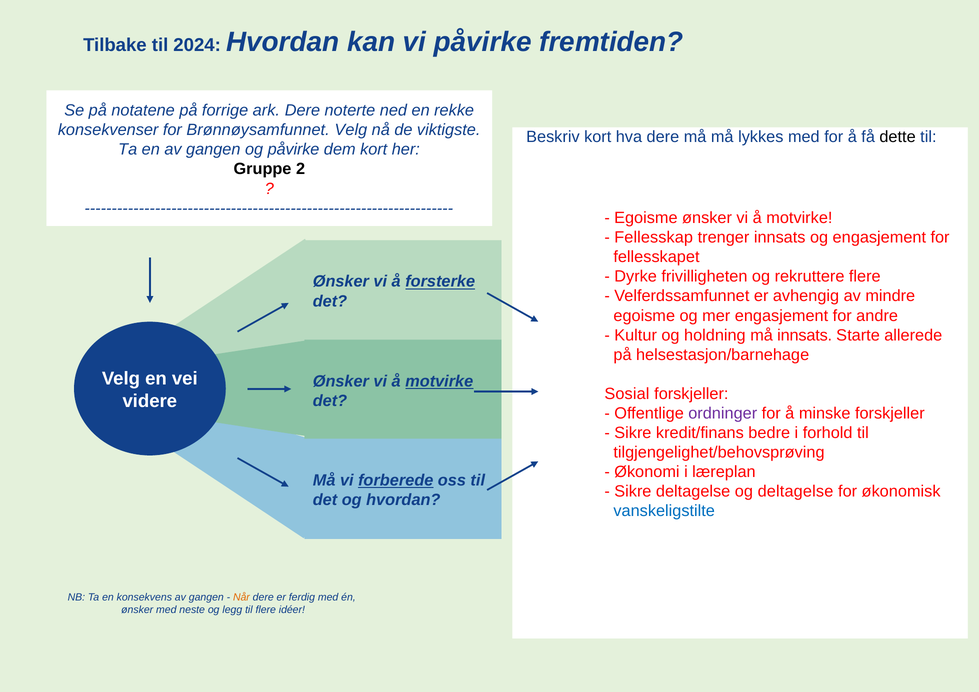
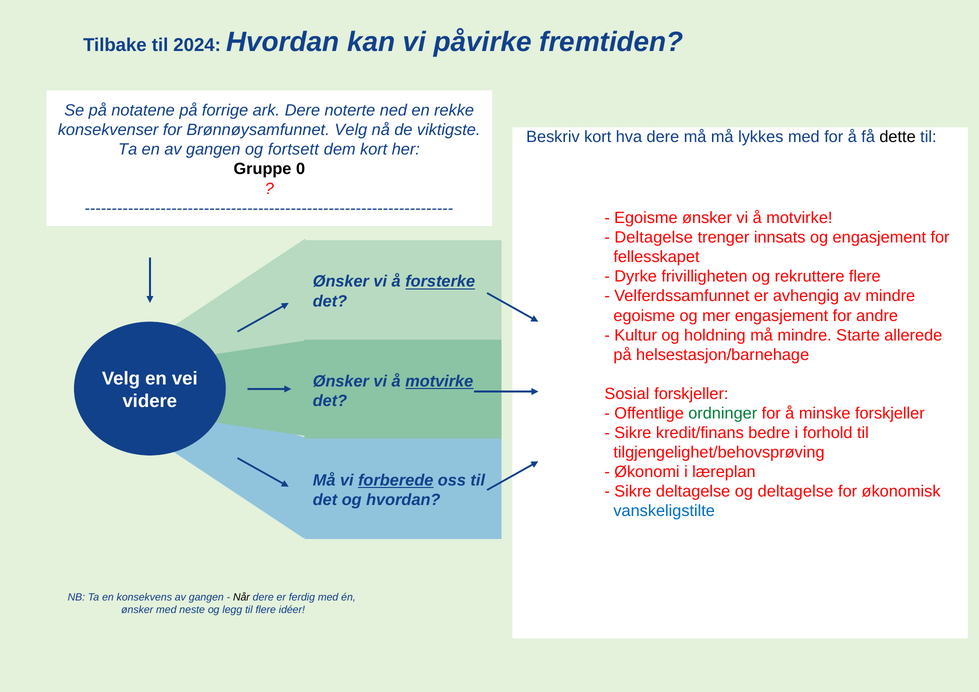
og påvirke: påvirke -> fortsett
2: 2 -> 0
Fellesskap at (654, 238): Fellesskap -> Deltagelse
må innsats: innsats -> mindre
ordninger colour: purple -> green
Når colour: orange -> black
